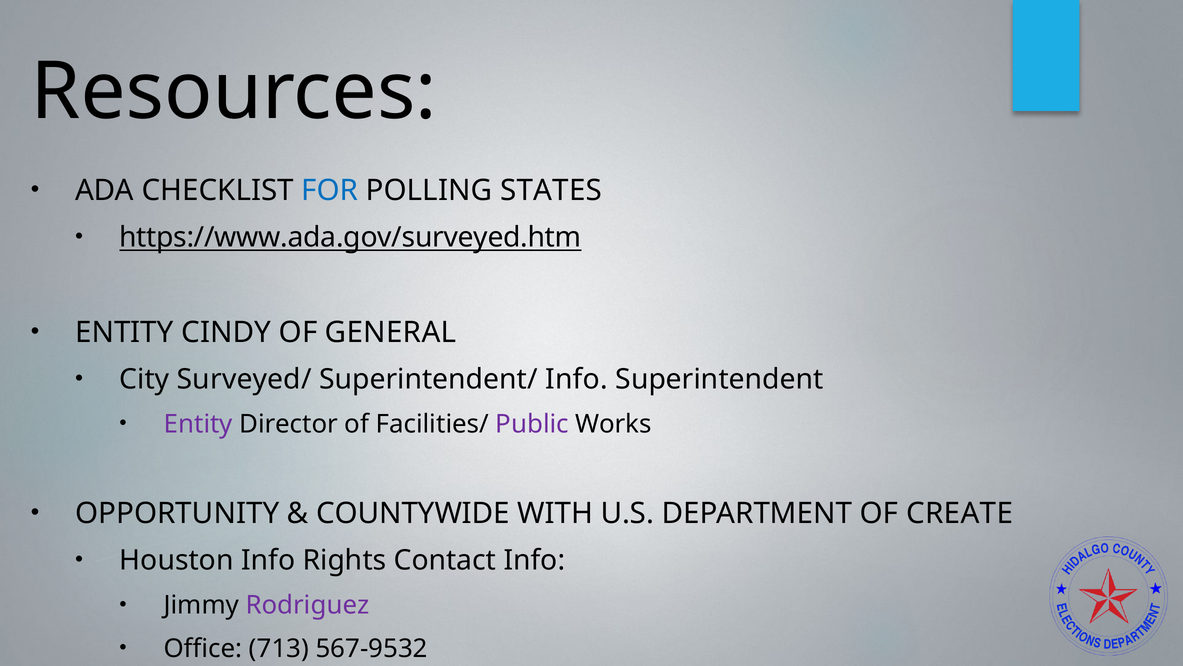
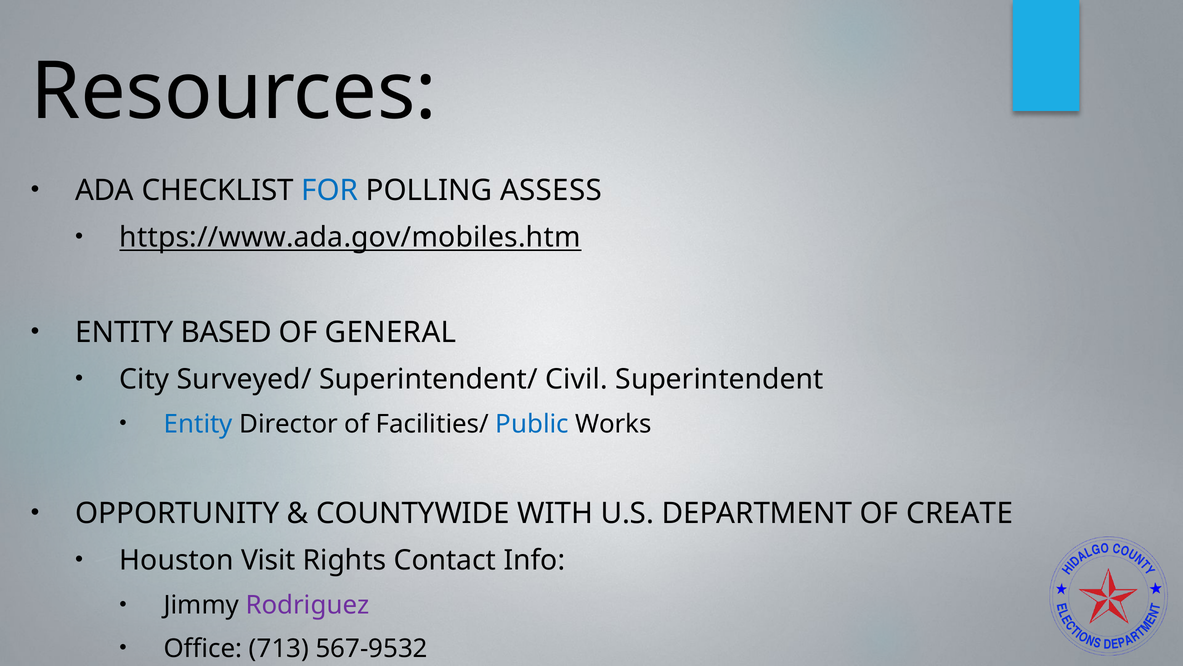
STATES: STATES -> ASSESS
https://www.ada.gov/surveyed.htm: https://www.ada.gov/surveyed.htm -> https://www.ada.gov/mobiles.htm
CINDY: CINDY -> BASED
Superintendent/ Info: Info -> Civil
Entity at (198, 424) colour: purple -> blue
Public colour: purple -> blue
Houston Info: Info -> Visit
